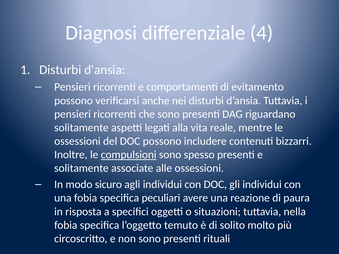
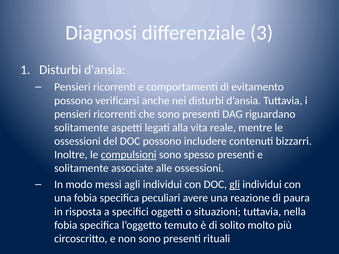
4: 4 -> 3
sicuro: sicuro -> messi
gli underline: none -> present
